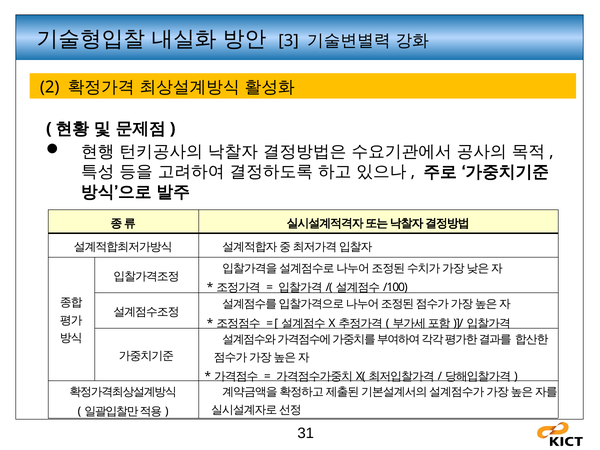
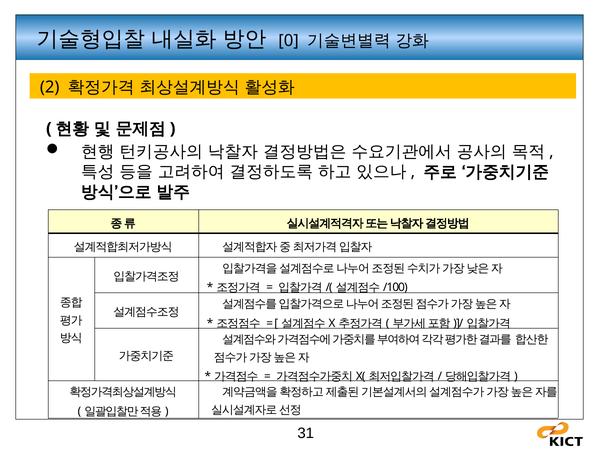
3: 3 -> 0
